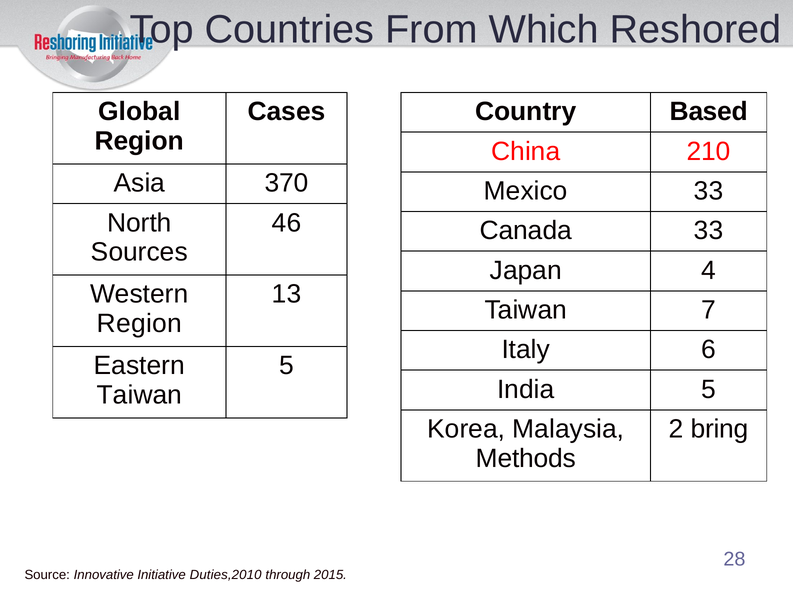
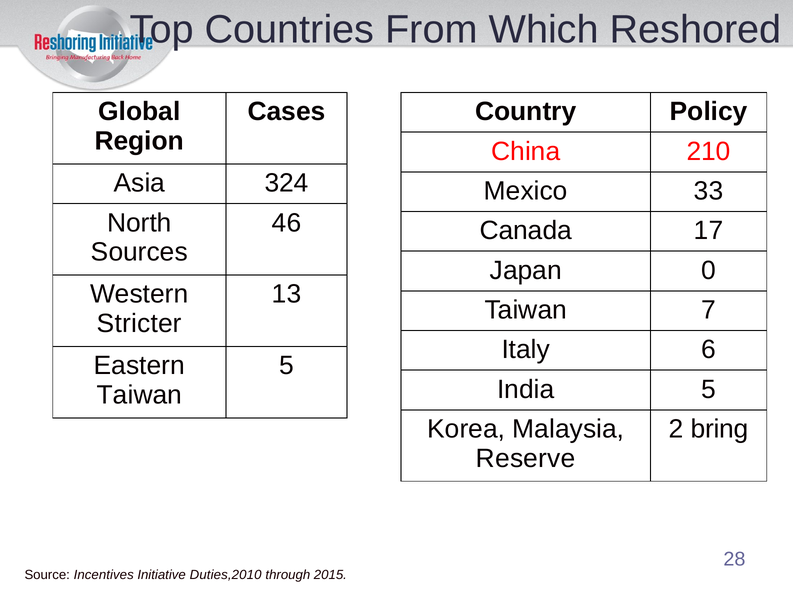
Based: Based -> Policy
370: 370 -> 324
Canada 33: 33 -> 17
4: 4 -> 0
Region at (139, 324): Region -> Stricter
Methods: Methods -> Reserve
Innovative: Innovative -> Incentives
